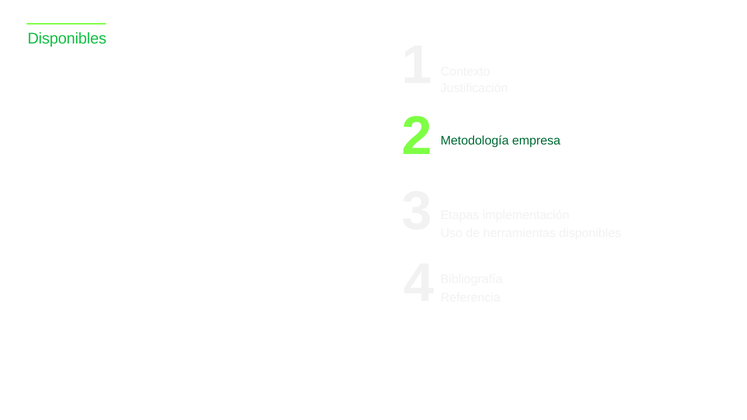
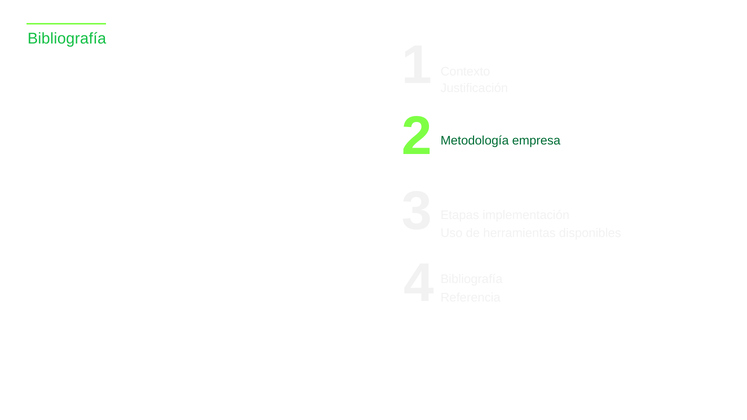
Disponibles at (67, 39): Disponibles -> Bibliografía
